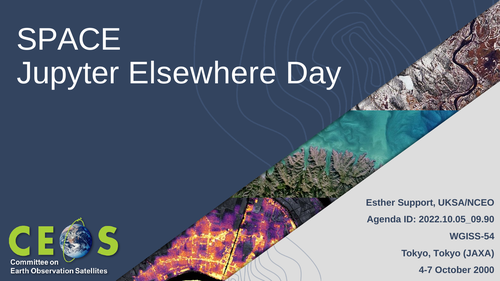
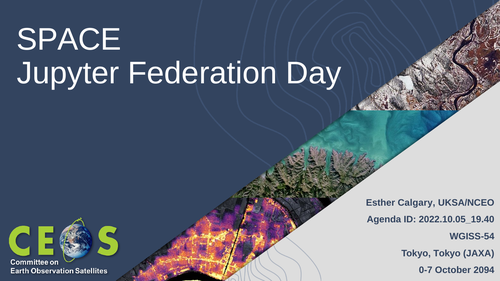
Elsewhere: Elsewhere -> Federation
Support: Support -> Calgary
2022.10.05_09.90: 2022.10.05_09.90 -> 2022.10.05_19.40
4-7: 4-7 -> 0-7
2000: 2000 -> 2094
